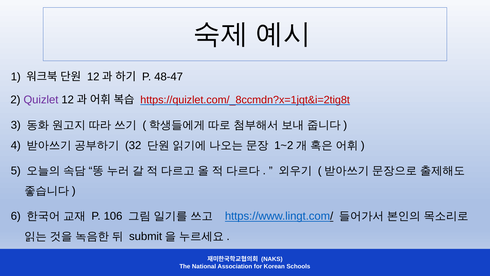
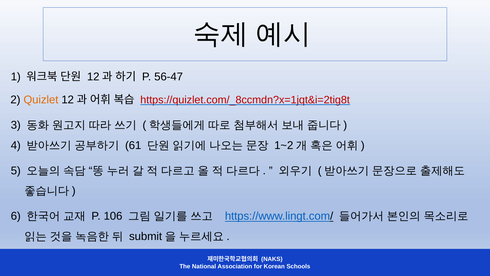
48-47: 48-47 -> 56-47
Quizlet colour: purple -> orange
32: 32 -> 61
